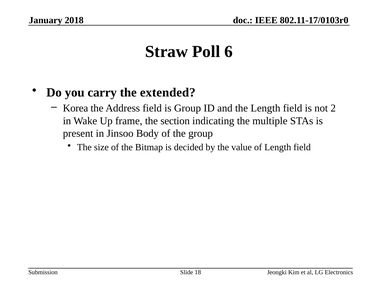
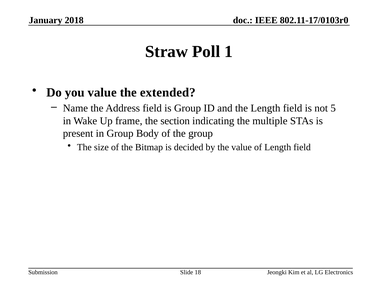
6: 6 -> 1
you carry: carry -> value
Korea: Korea -> Name
2: 2 -> 5
in Jinsoo: Jinsoo -> Group
